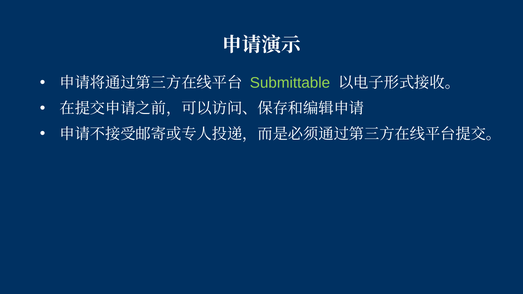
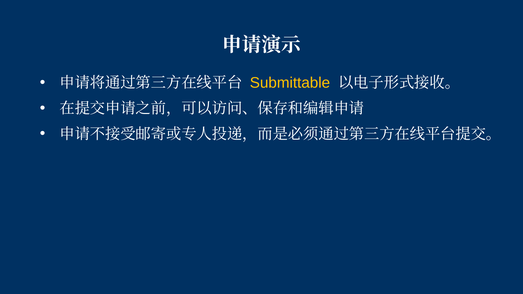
Submittable colour: light green -> yellow
